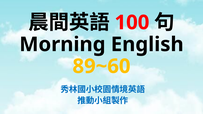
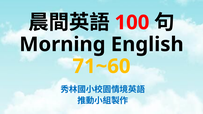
89~60: 89~60 -> 71~60
